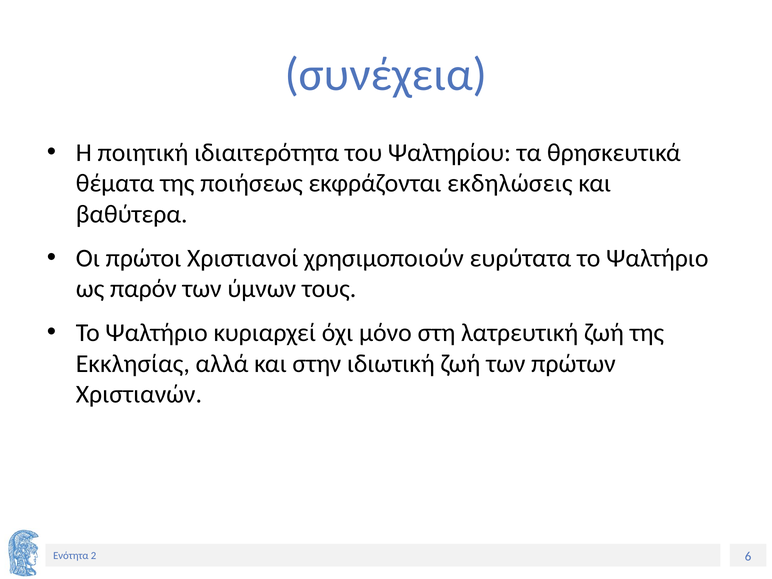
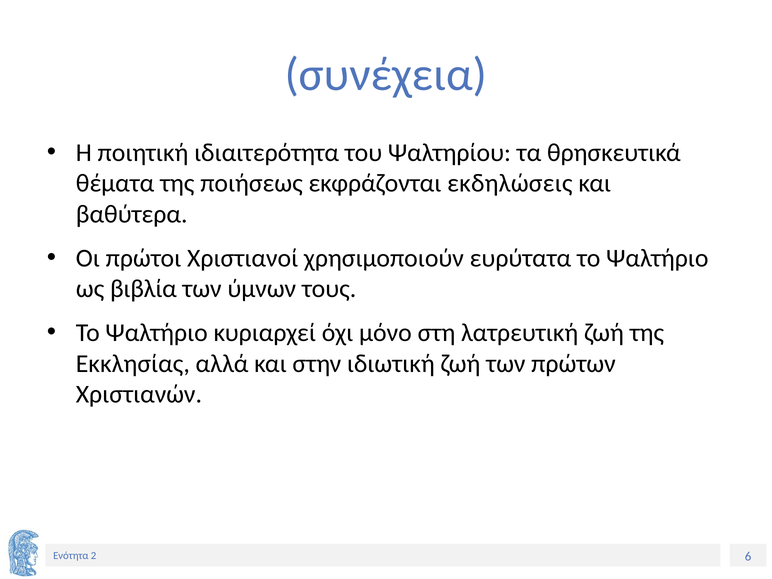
παρόν: παρόν -> βιβλία
